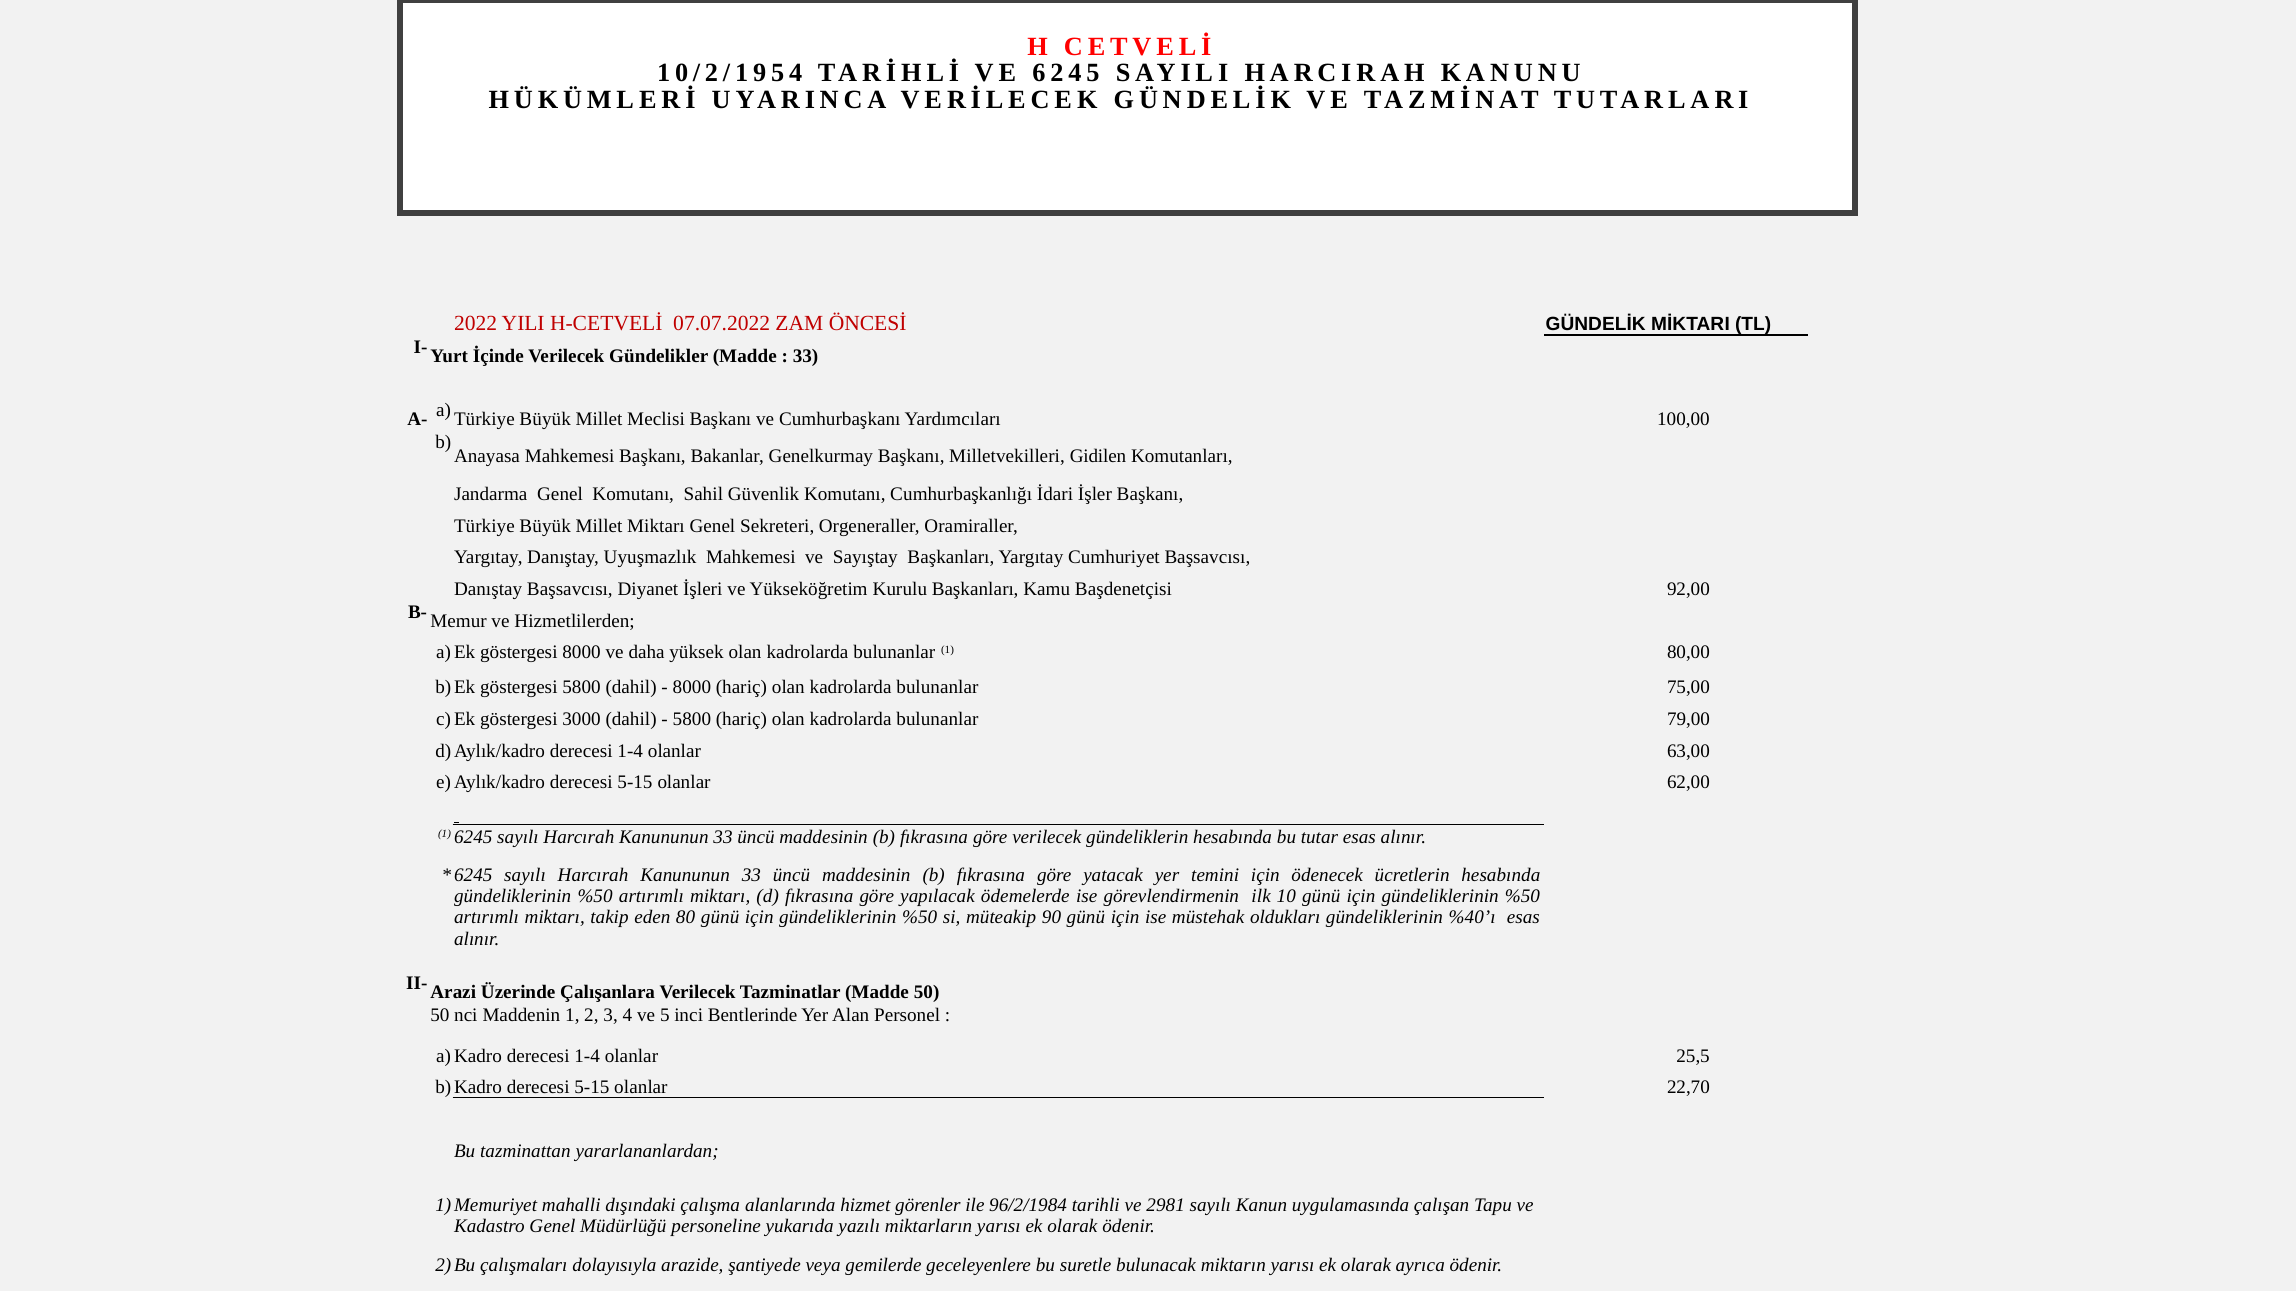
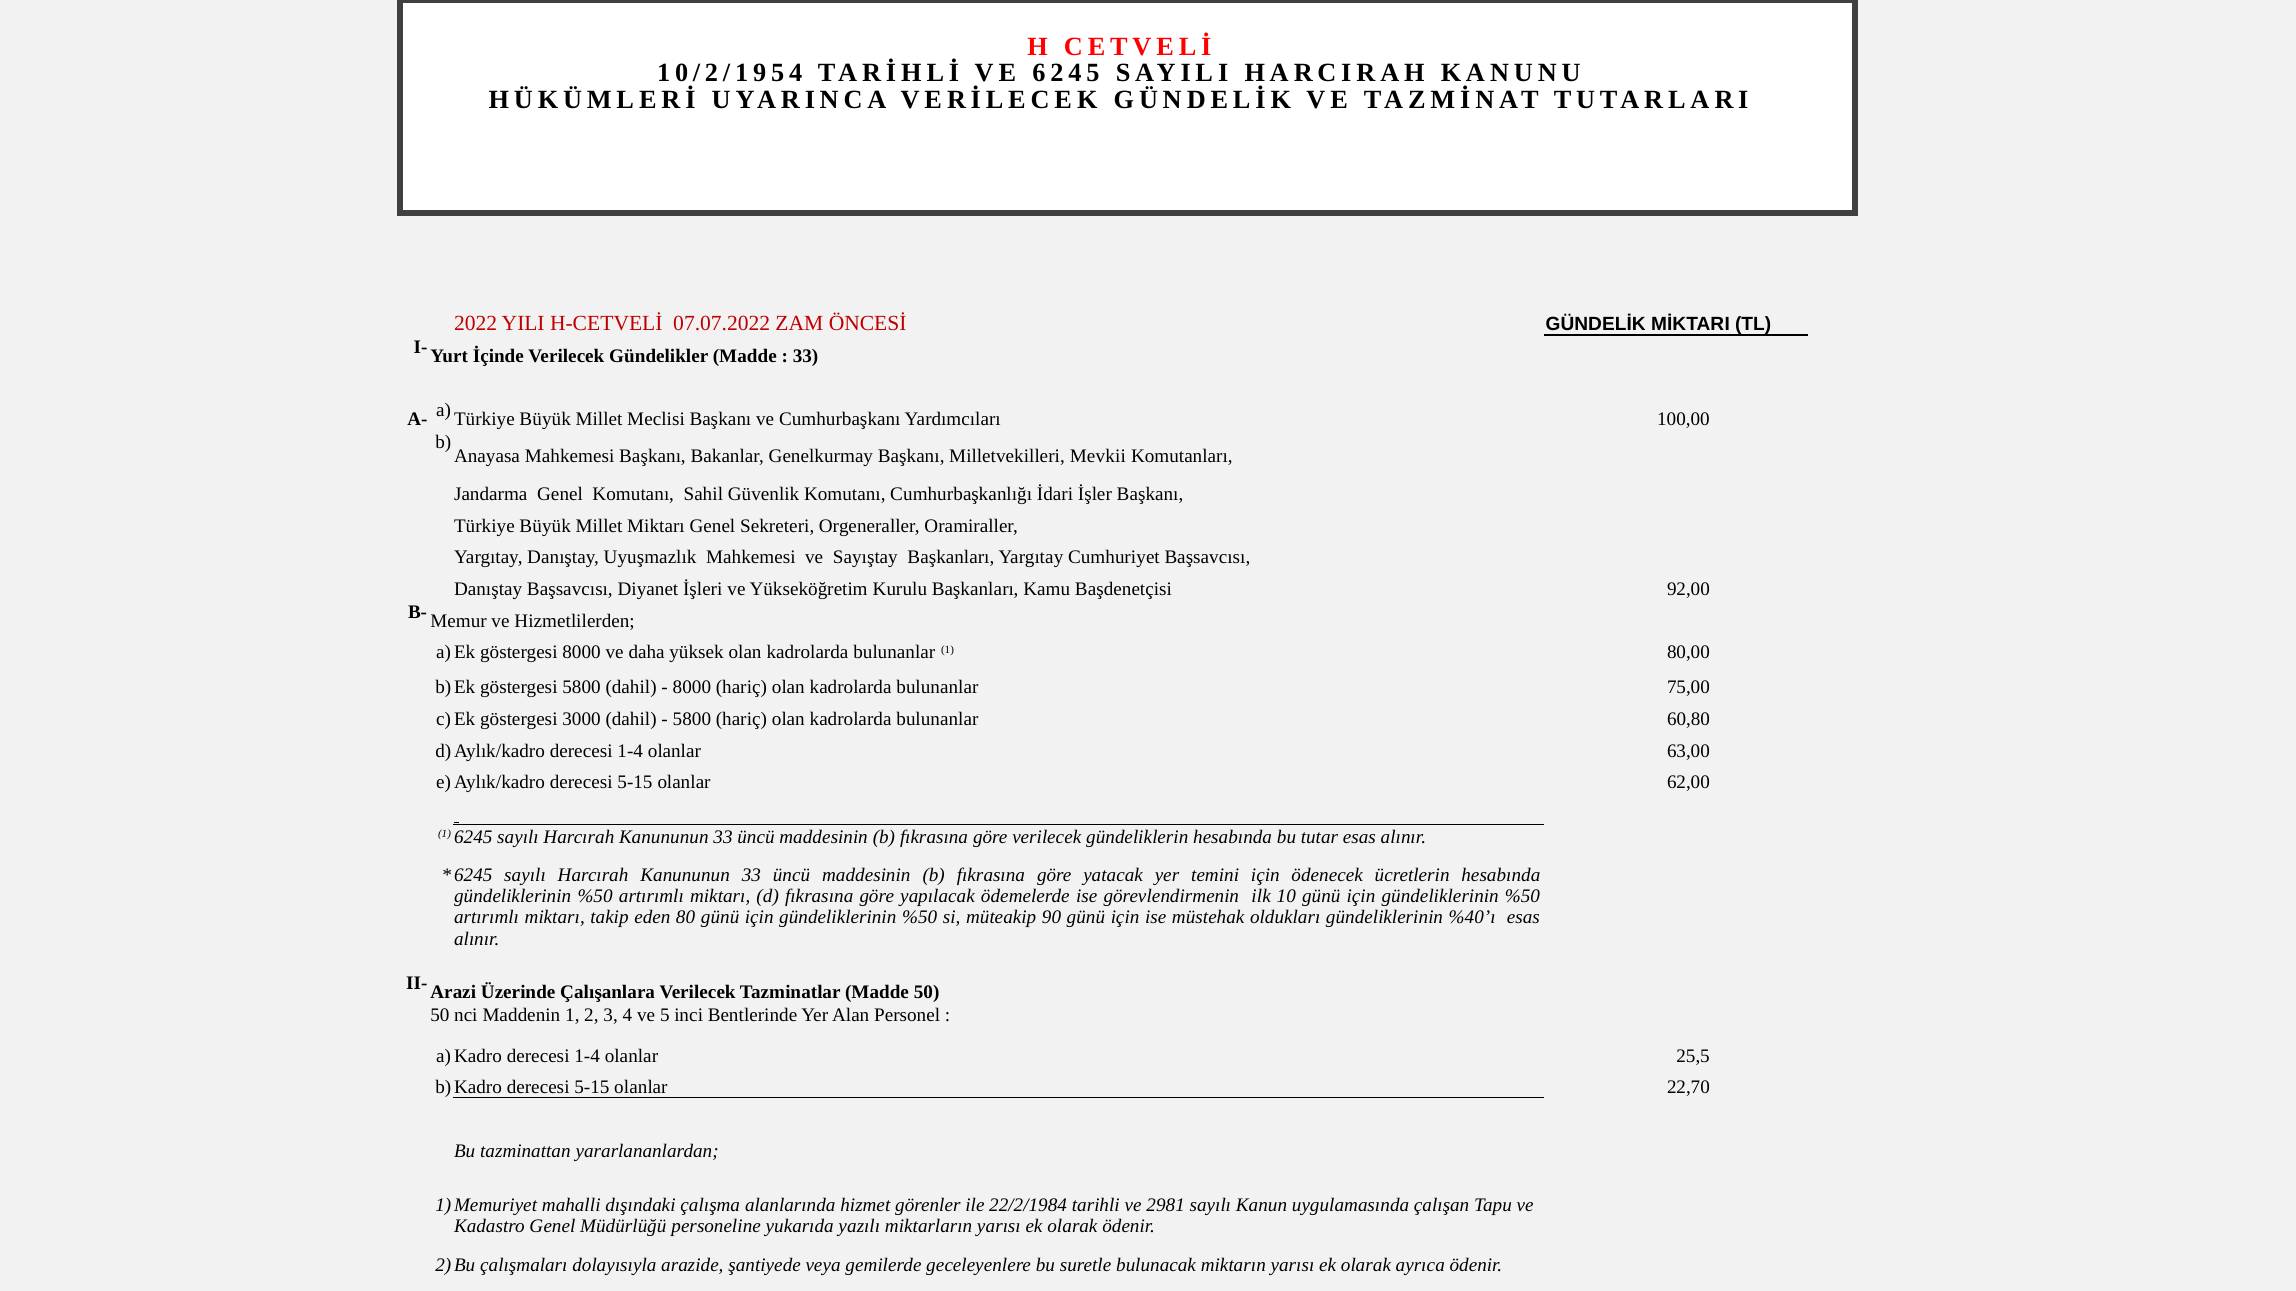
Gidilen: Gidilen -> Mevkii
79,00: 79,00 -> 60,80
96/2/1984: 96/2/1984 -> 22/2/1984
